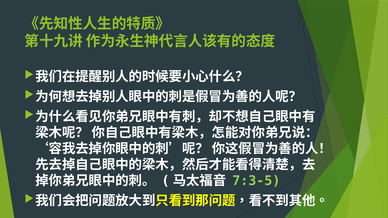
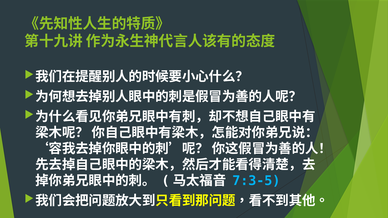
7:3-5 colour: light green -> light blue
